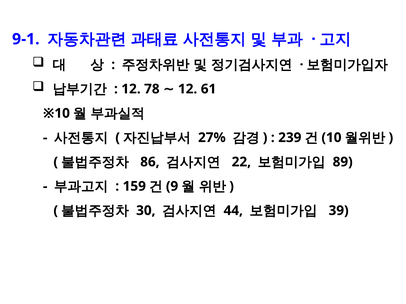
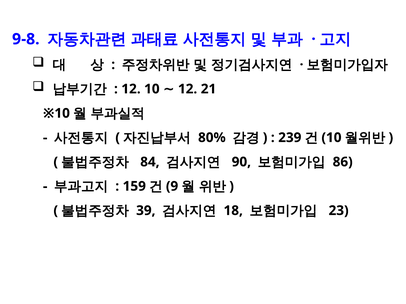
9-1: 9-1 -> 9-8
12 78: 78 -> 10
61: 61 -> 21
27%: 27% -> 80%
86: 86 -> 84
22: 22 -> 90
89: 89 -> 86
30: 30 -> 39
44: 44 -> 18
39: 39 -> 23
